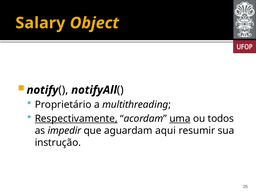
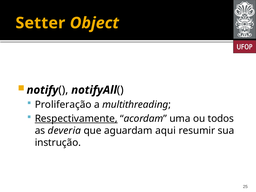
Salary: Salary -> Setter
Proprietário: Proprietário -> Proliferação
uma underline: present -> none
impedir: impedir -> deveria
